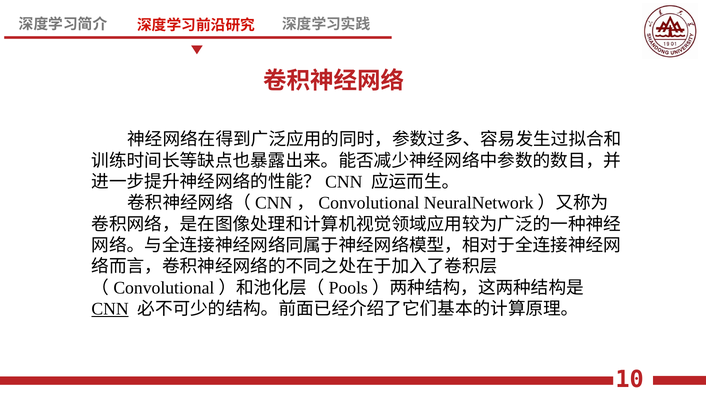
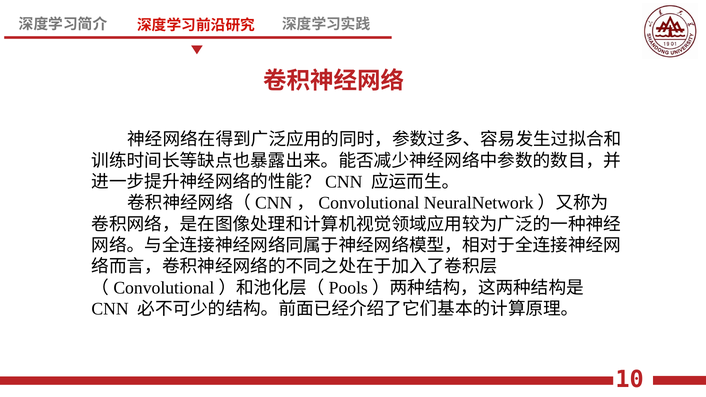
CNN underline: present -> none
